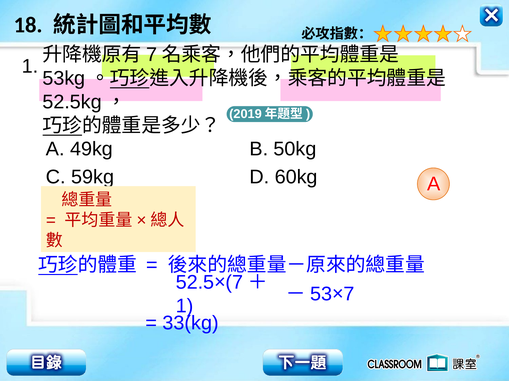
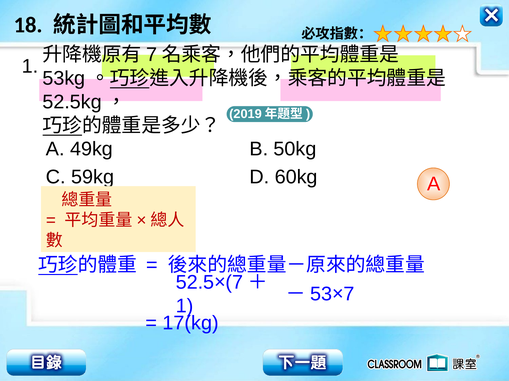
33(kg: 33(kg -> 17(kg
